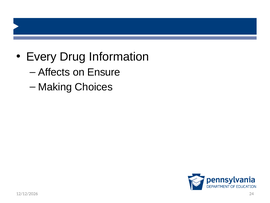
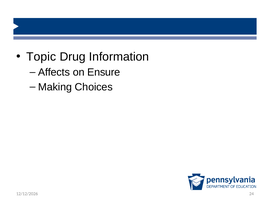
Every: Every -> Topic
